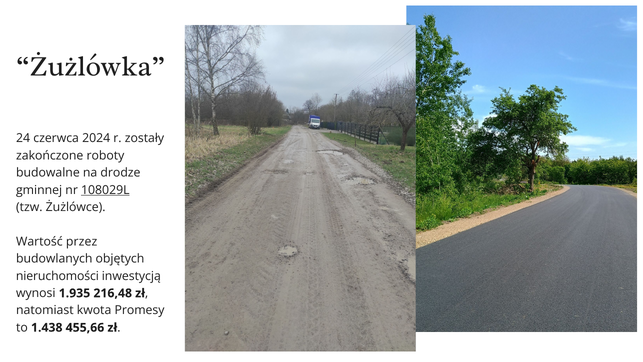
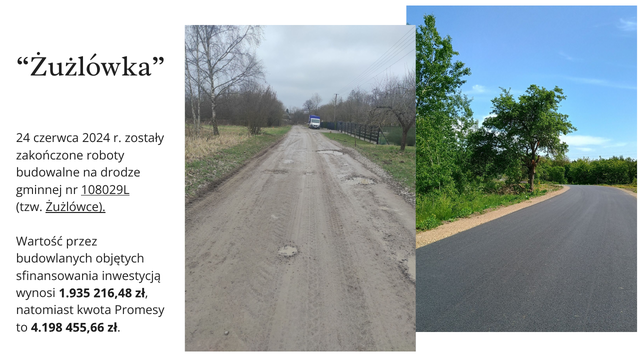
Żużlówce underline: none -> present
nieruchomości: nieruchomości -> sfinansowania
1.438: 1.438 -> 4.198
